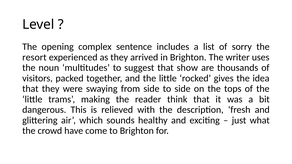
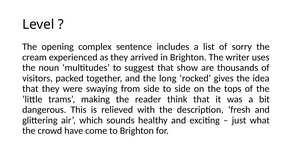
resort: resort -> cream
and the little: little -> long
